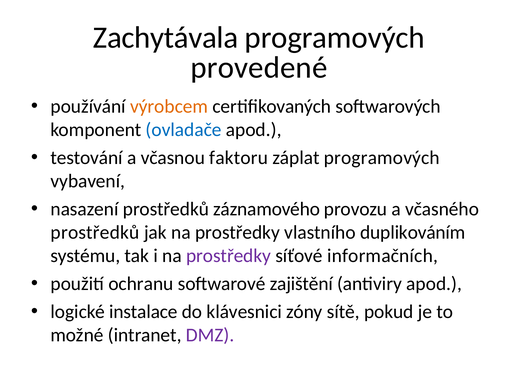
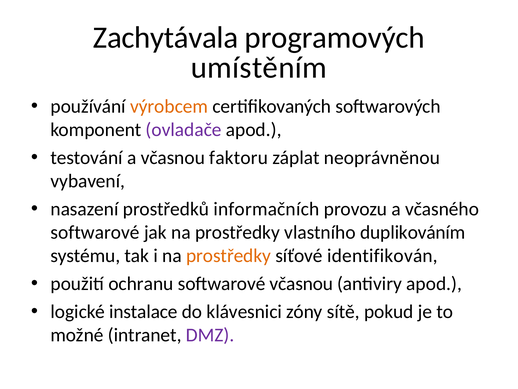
provedené: provedené -> umístěním
ovladače colour: blue -> purple
záplat programových: programových -> neoprávněnou
záznamového: záznamového -> informačních
prostředků at (95, 232): prostředků -> softwarové
prostředky at (229, 255) colour: purple -> orange
informačních: informačních -> identifikován
softwarové zajištění: zajištění -> včasnou
